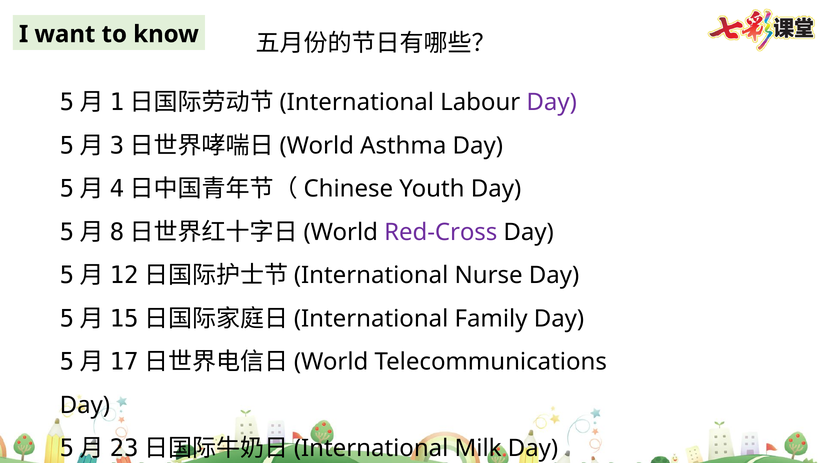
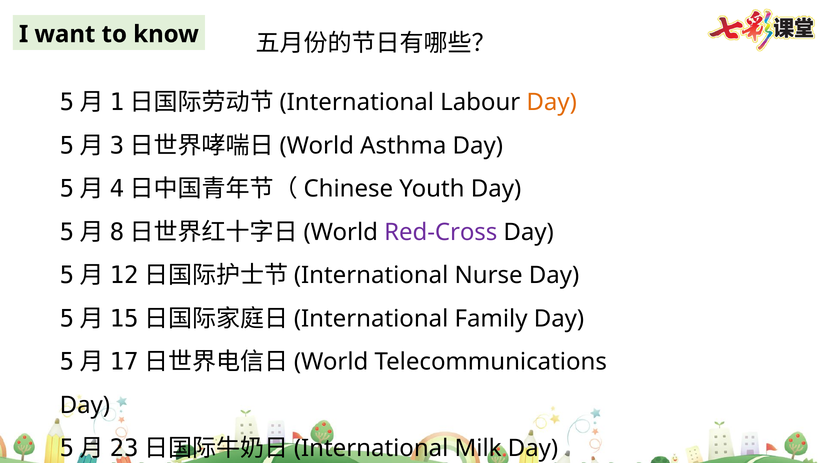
Day at (552, 103) colour: purple -> orange
